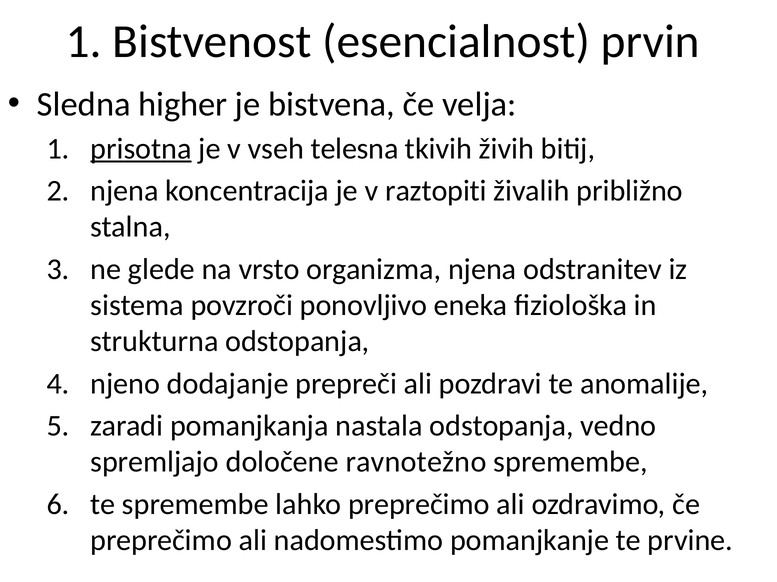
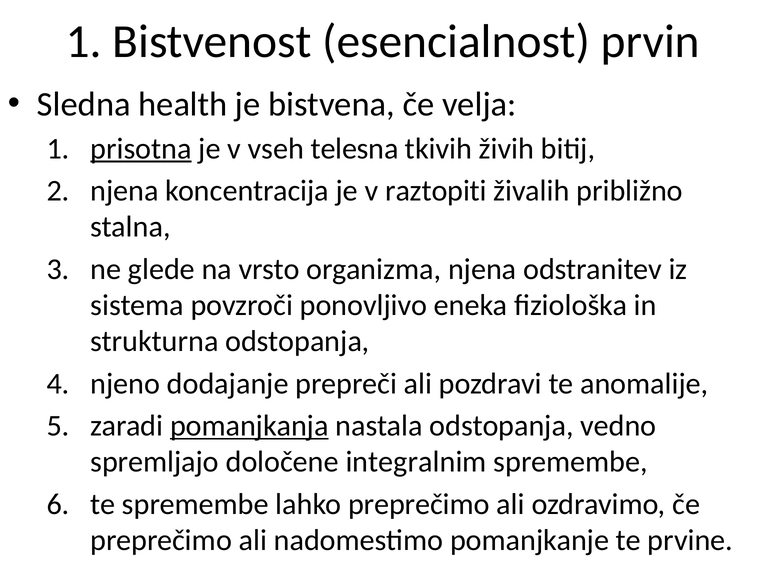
higher: higher -> health
pomanjkanja underline: none -> present
ravnotežno: ravnotežno -> integralnim
